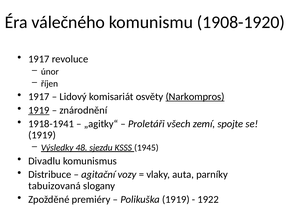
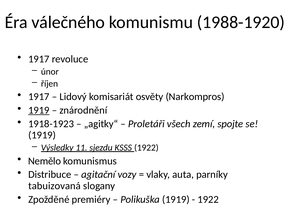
1908-1920: 1908-1920 -> 1988-1920
Narkompros underline: present -> none
1918-1941: 1918-1941 -> 1918-1923
48: 48 -> 11
KSSS 1945: 1945 -> 1922
Divadlu: Divadlu -> Nemělo
